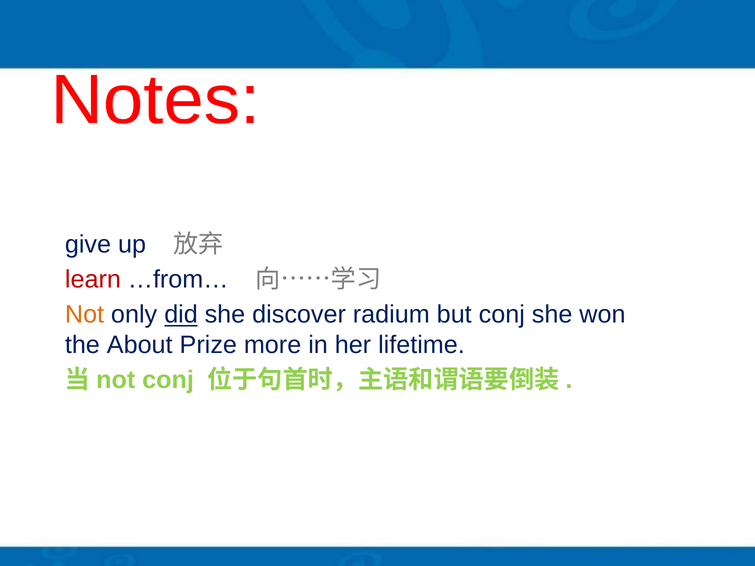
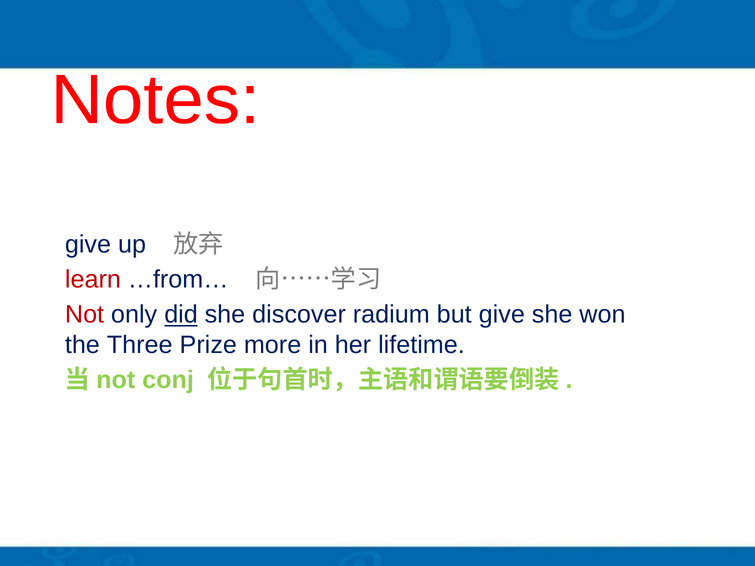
Not colour: orange -> red
but conj: conj -> give
About: About -> Three
